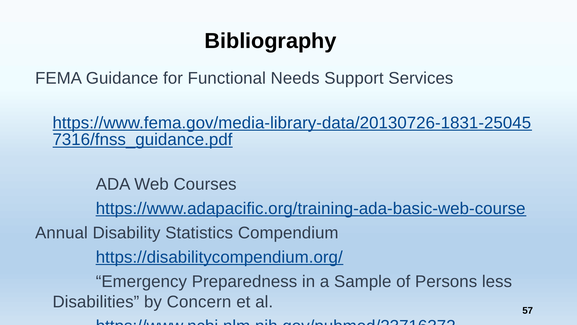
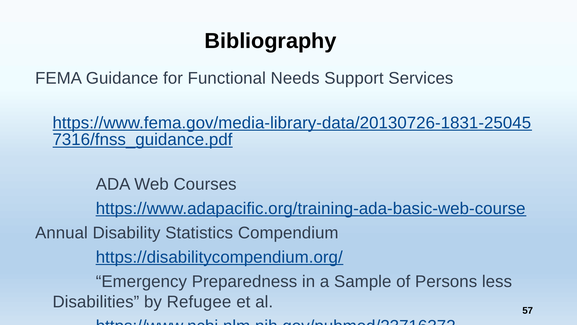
Concern: Concern -> Refugee
